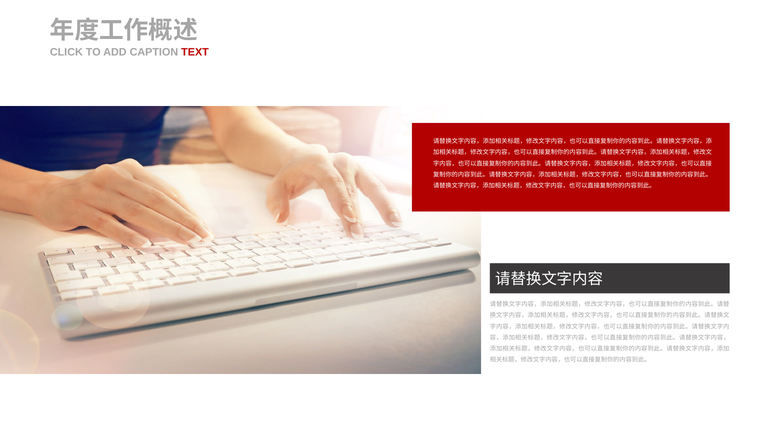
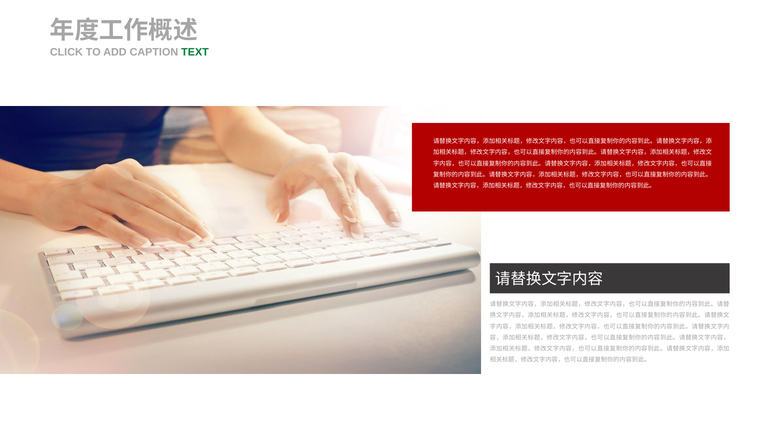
TEXT colour: red -> green
